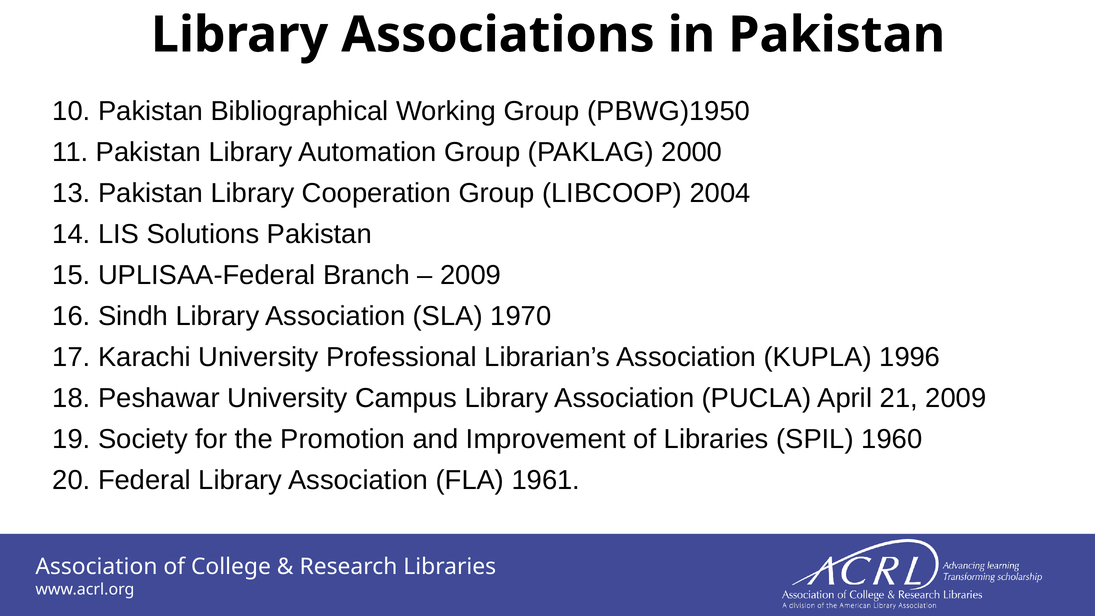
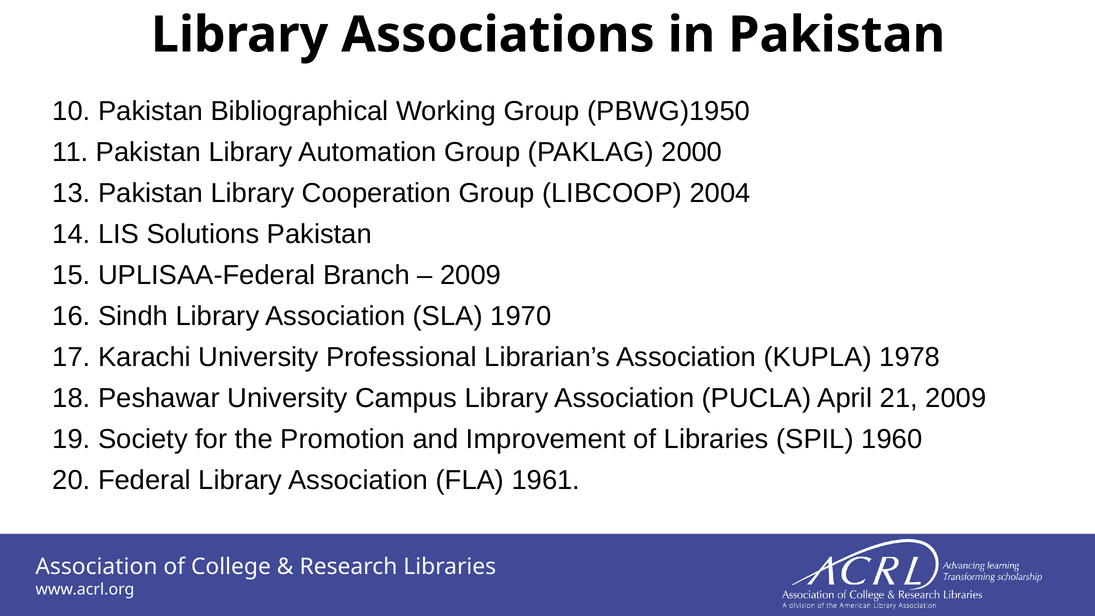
1996: 1996 -> 1978
